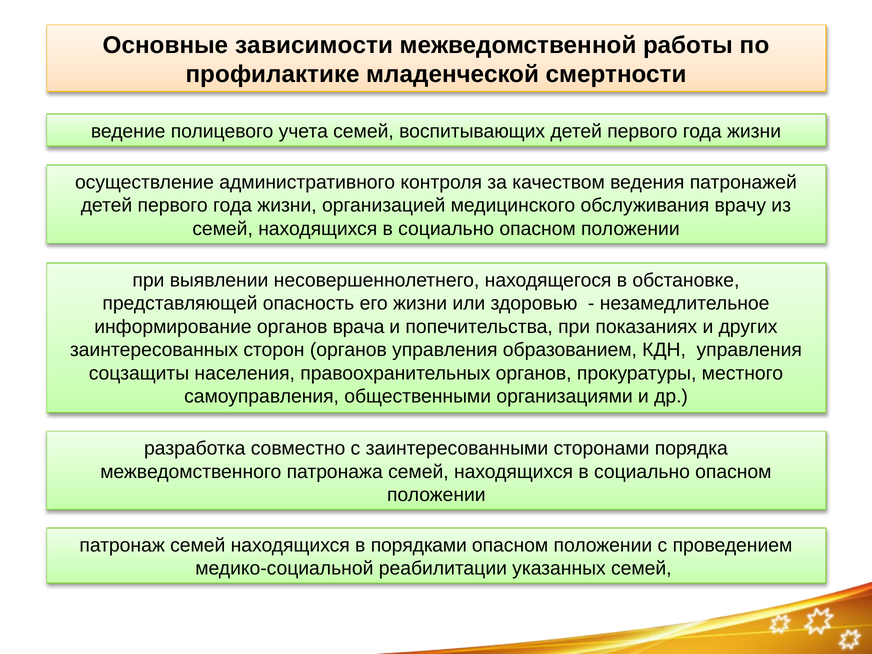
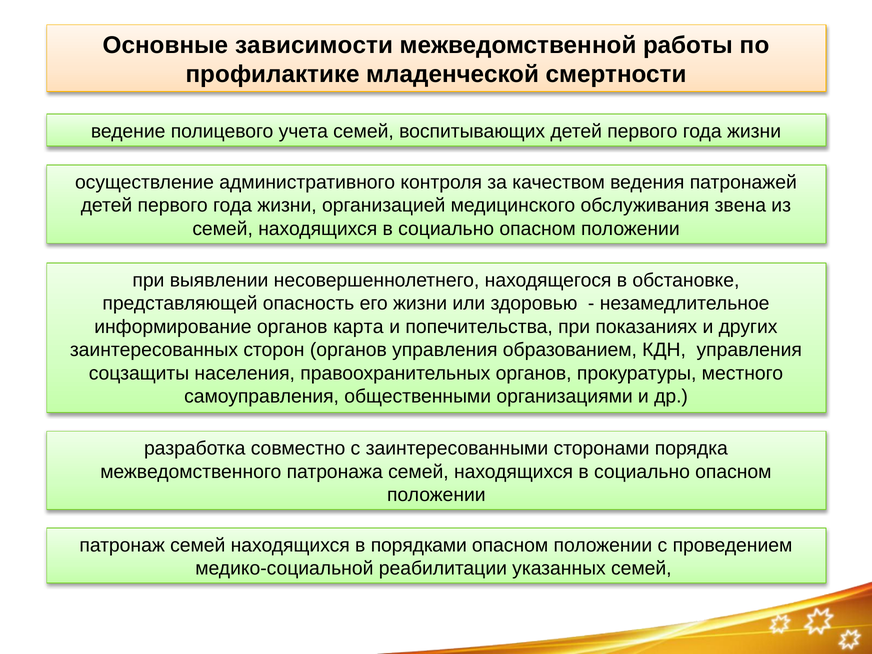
врачу: врачу -> звена
врача: врача -> карта
